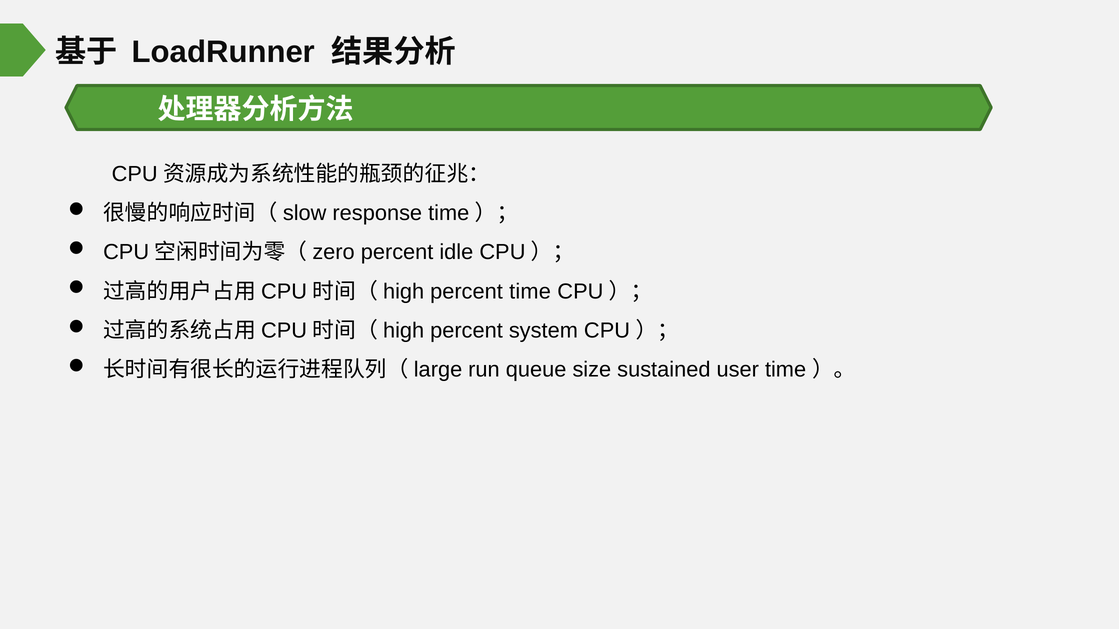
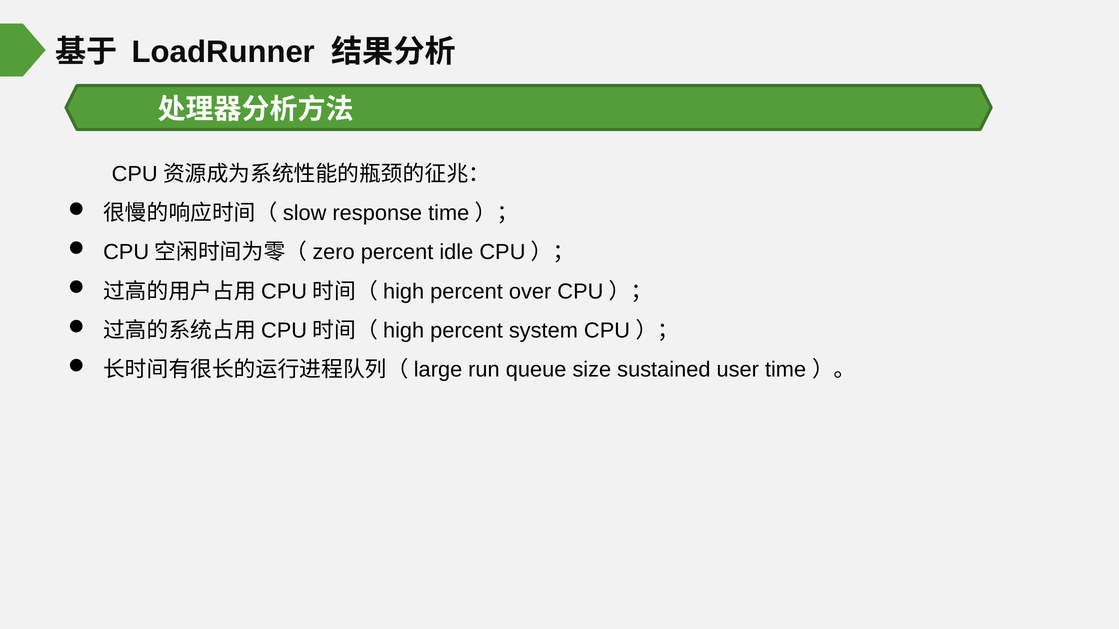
percent time: time -> over
